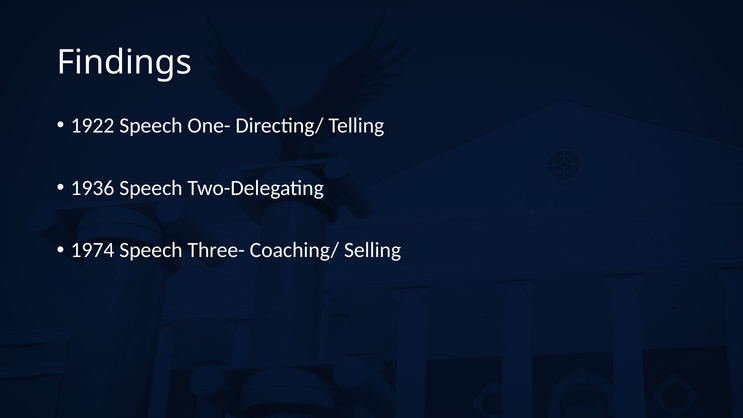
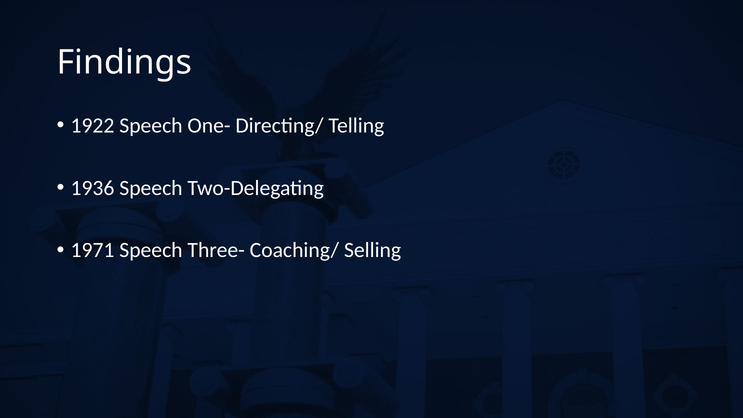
1974: 1974 -> 1971
